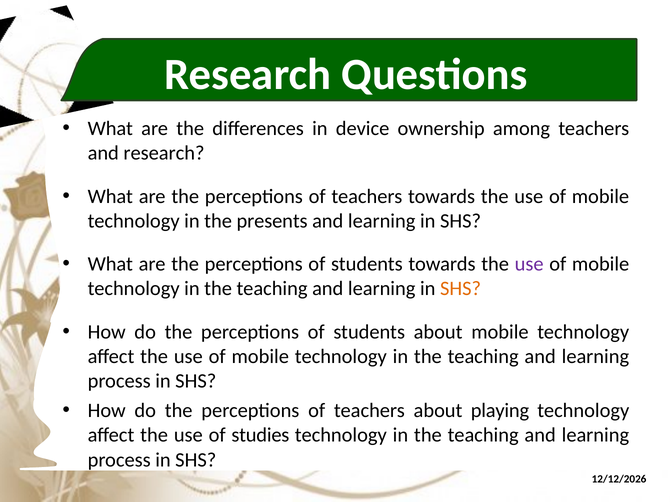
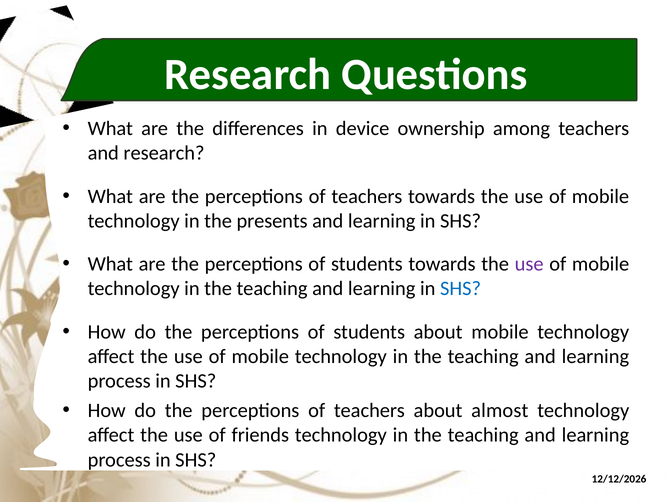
SHS at (461, 289) colour: orange -> blue
playing: playing -> almost
studies: studies -> friends
